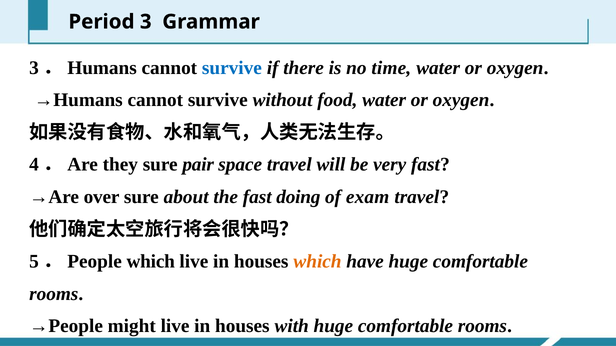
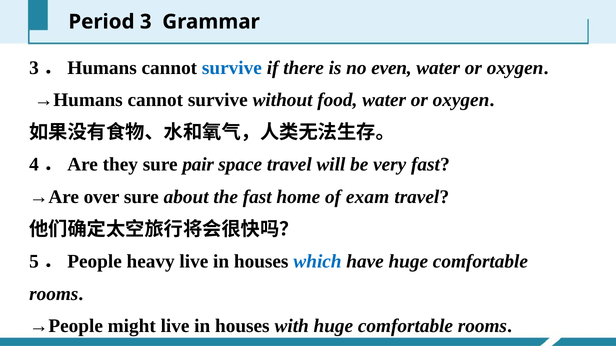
time: time -> even
doing: doing -> home
which at (151, 262): which -> heavy
which at (318, 262) colour: orange -> blue
